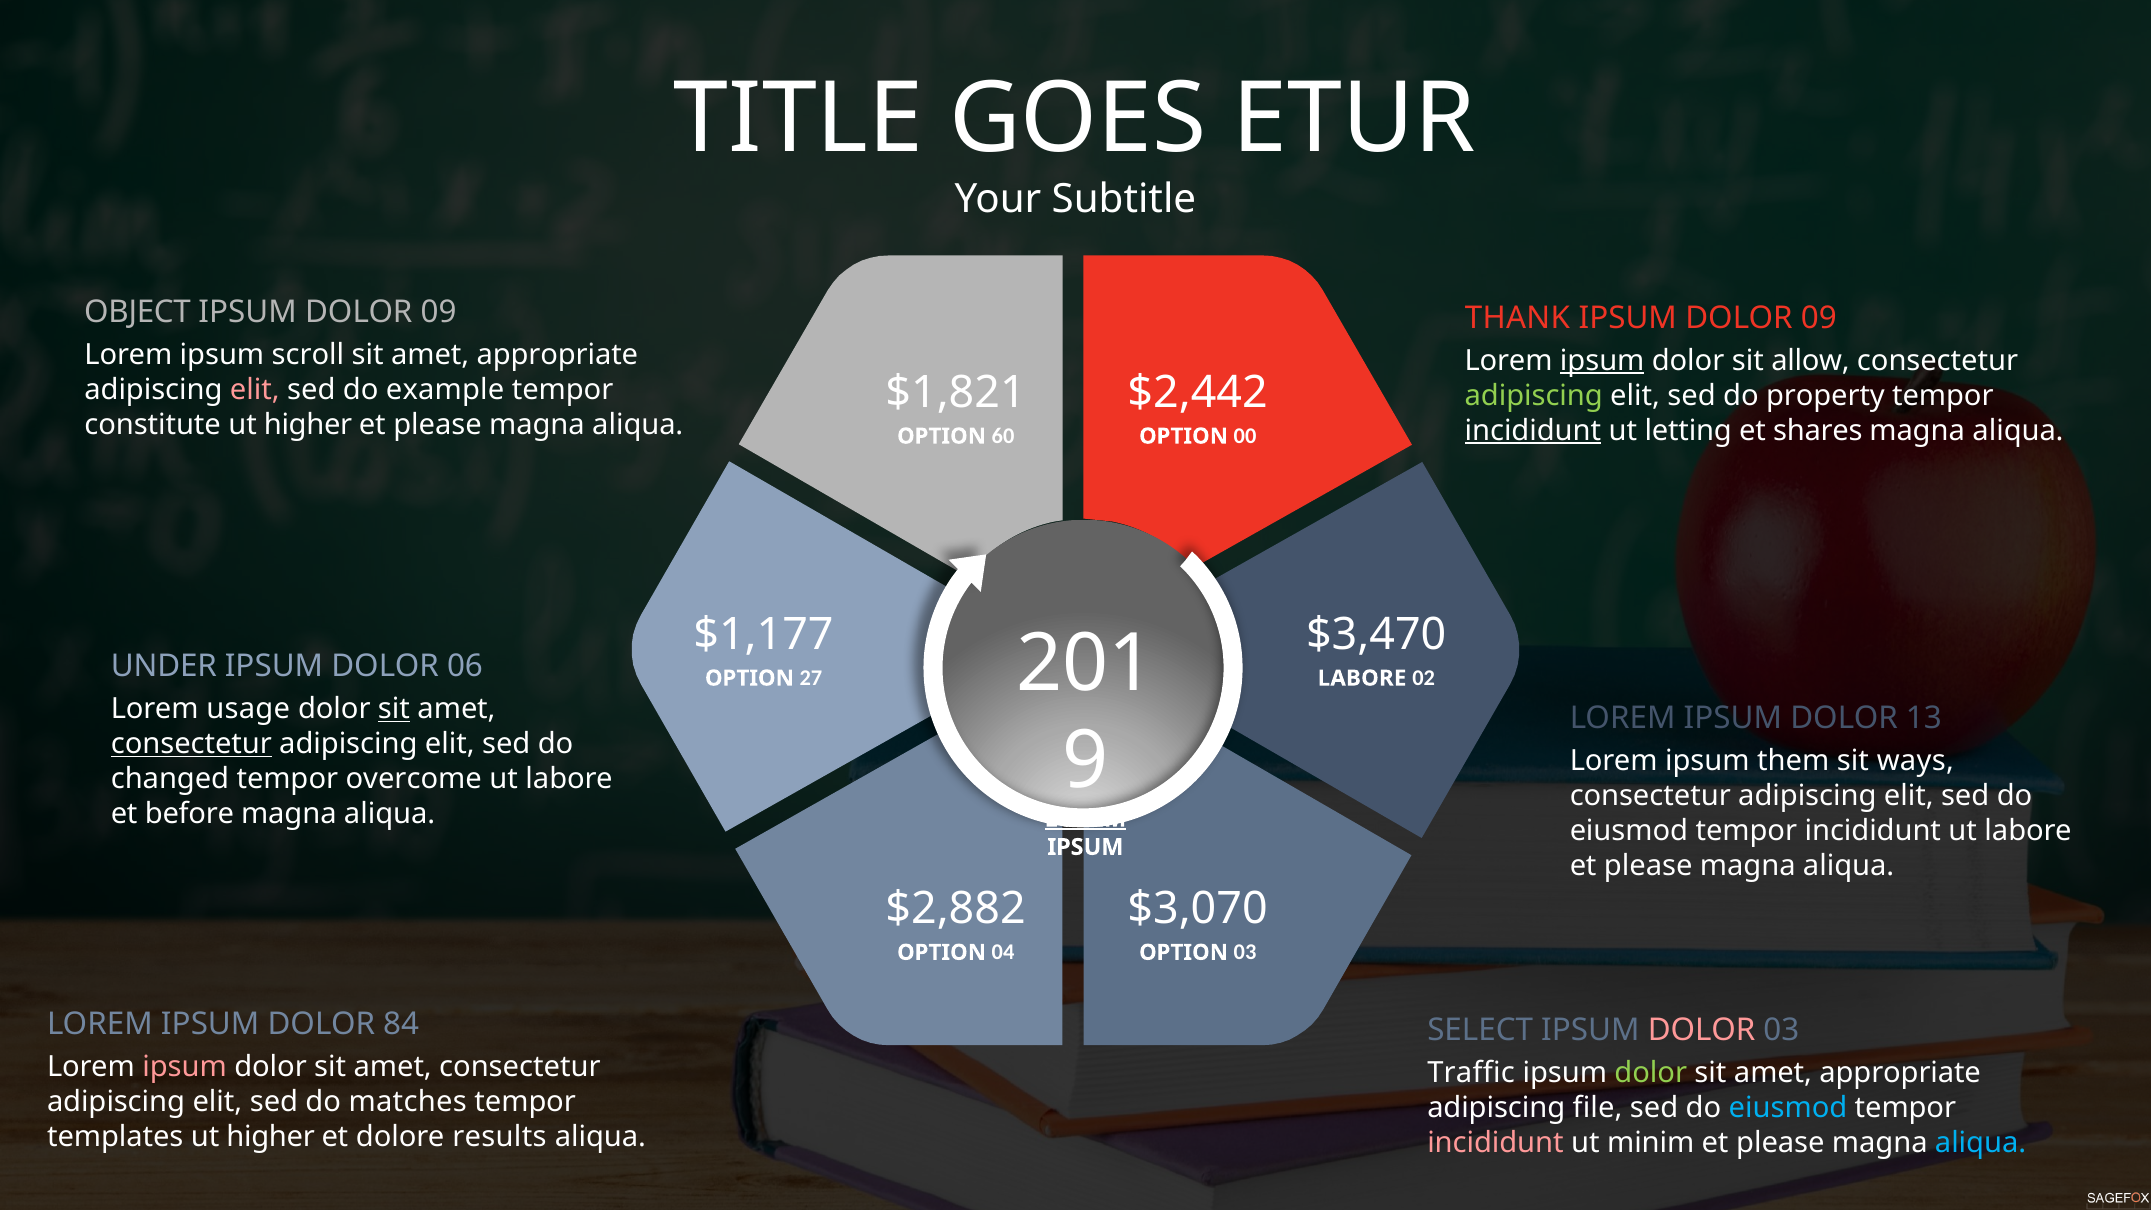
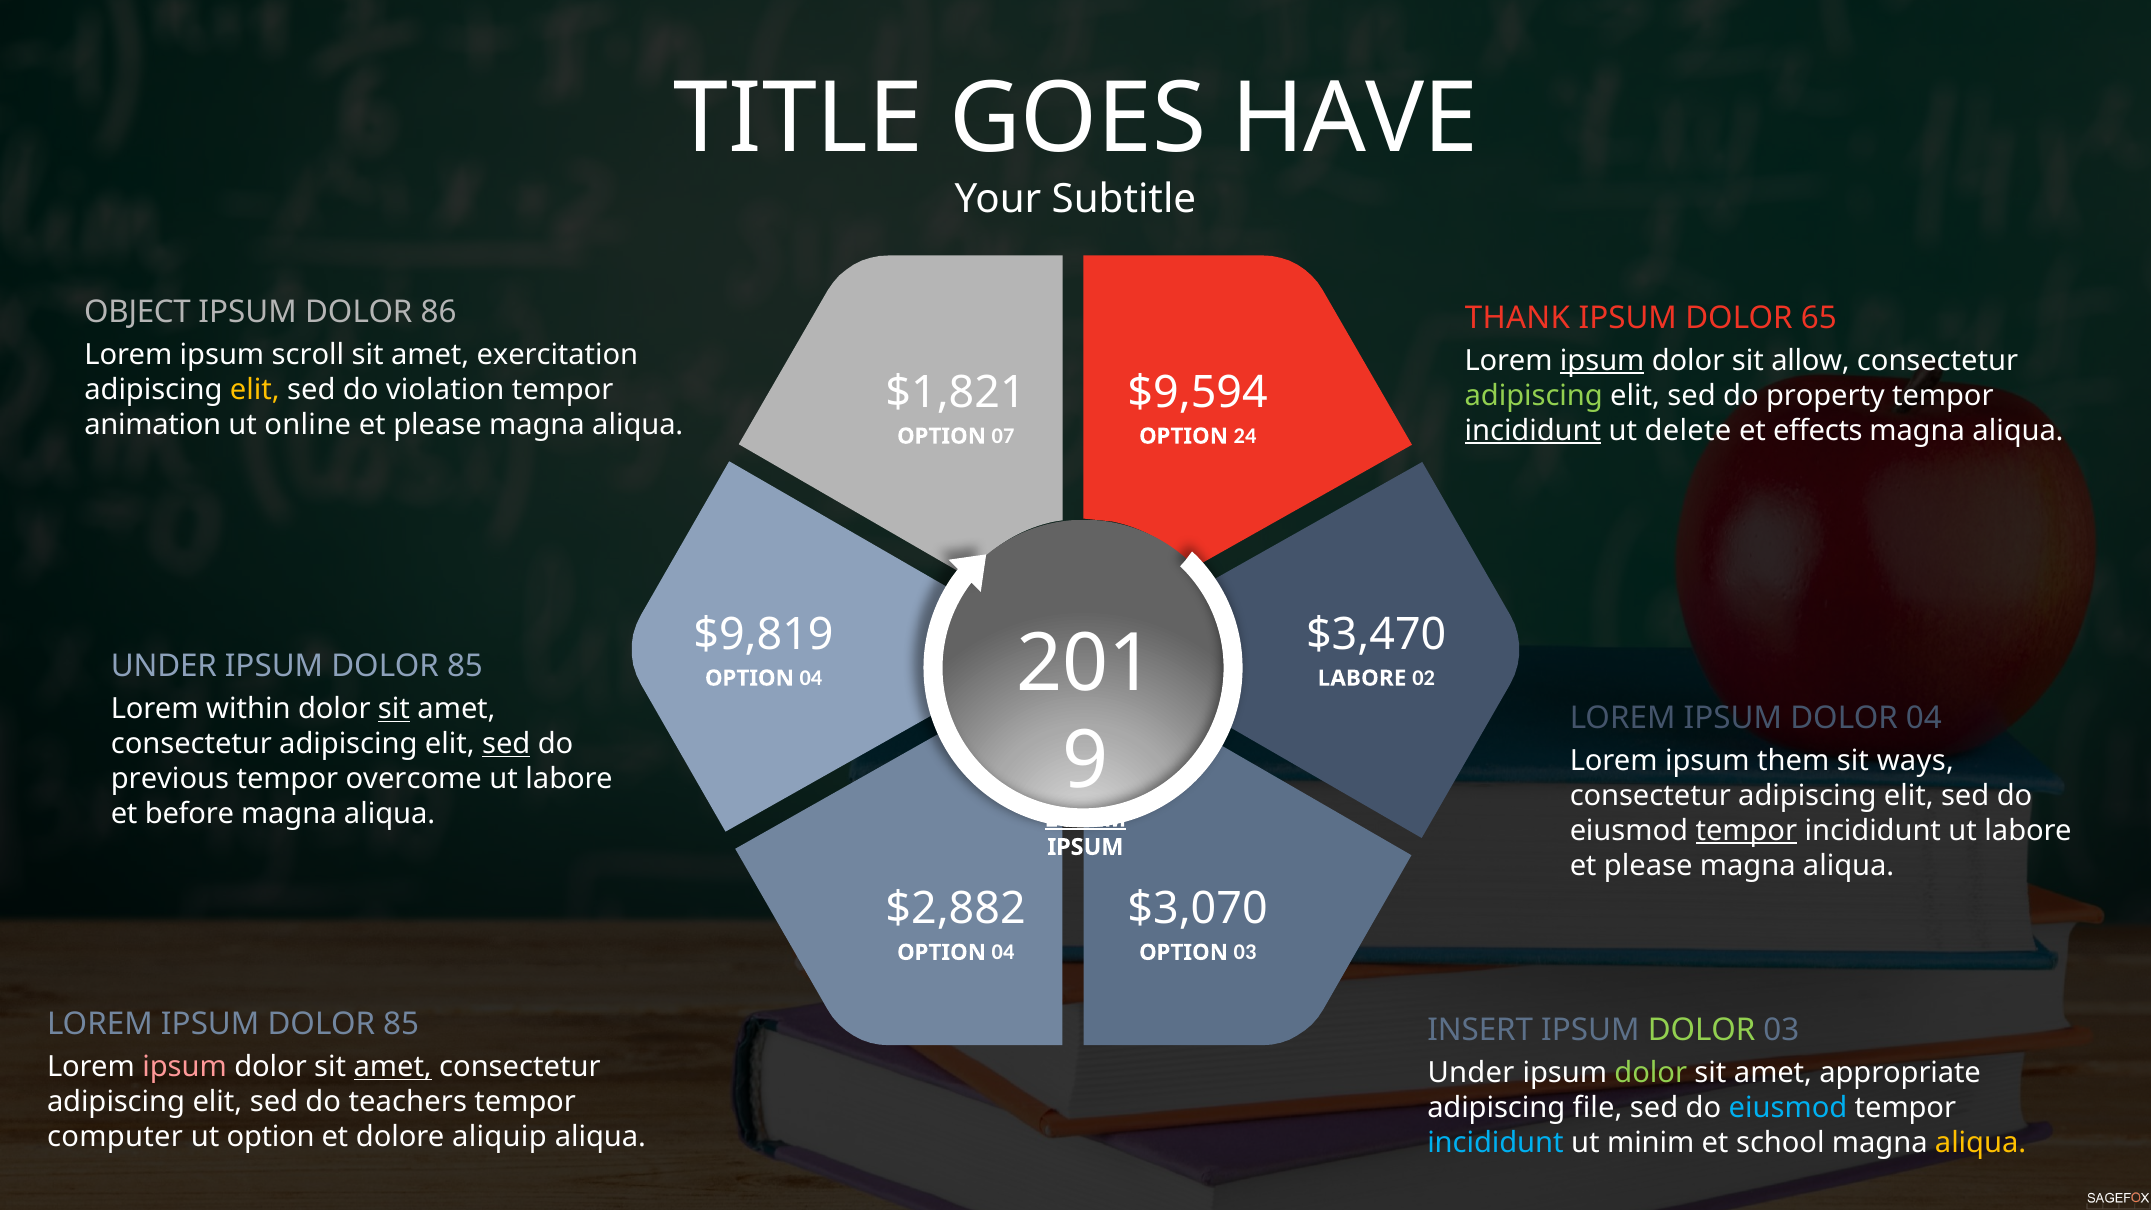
ETUR: ETUR -> HAVE
09 at (439, 312): 09 -> 86
09 at (1819, 318): 09 -> 65
appropriate at (557, 355): appropriate -> exercitation
$2,442: $2,442 -> $9,594
elit at (255, 390) colour: pink -> yellow
example: example -> violation
constitute: constitute -> animation
higher at (308, 425): higher -> online
letting: letting -> delete
shares: shares -> effects
60: 60 -> 07
00: 00 -> 24
$1,177: $1,177 -> $9,819
06 at (465, 667): 06 -> 85
27 at (811, 678): 27 -> 04
usage: usage -> within
DOLOR 13: 13 -> 04
consectetur at (191, 744) underline: present -> none
sed at (506, 744) underline: none -> present
changed: changed -> previous
tempor at (1746, 831) underline: none -> present
LOREM IPSUM DOLOR 84: 84 -> 85
SELECT: SELECT -> INSERT
DOLOR at (1702, 1030) colour: pink -> light green
amet at (393, 1067) underline: none -> present
Traffic at (1471, 1073): Traffic -> Under
matches: matches -> teachers
templates: templates -> computer
higher at (271, 1137): higher -> option
results: results -> aliquip
incididunt at (1495, 1143) colour: pink -> light blue
please at (1780, 1143): please -> school
aliqua at (1981, 1143) colour: light blue -> yellow
